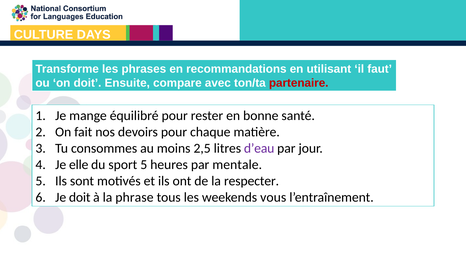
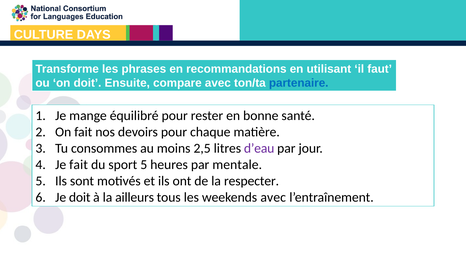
partenaire colour: red -> blue
Je elle: elle -> fait
phrase: phrase -> ailleurs
weekends vous: vous -> avec
